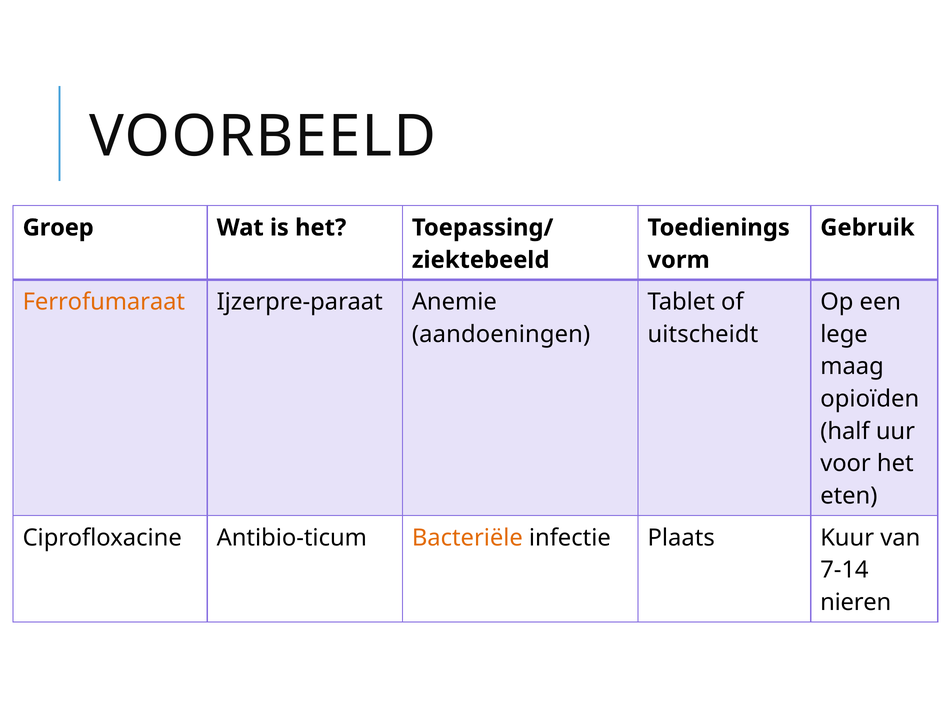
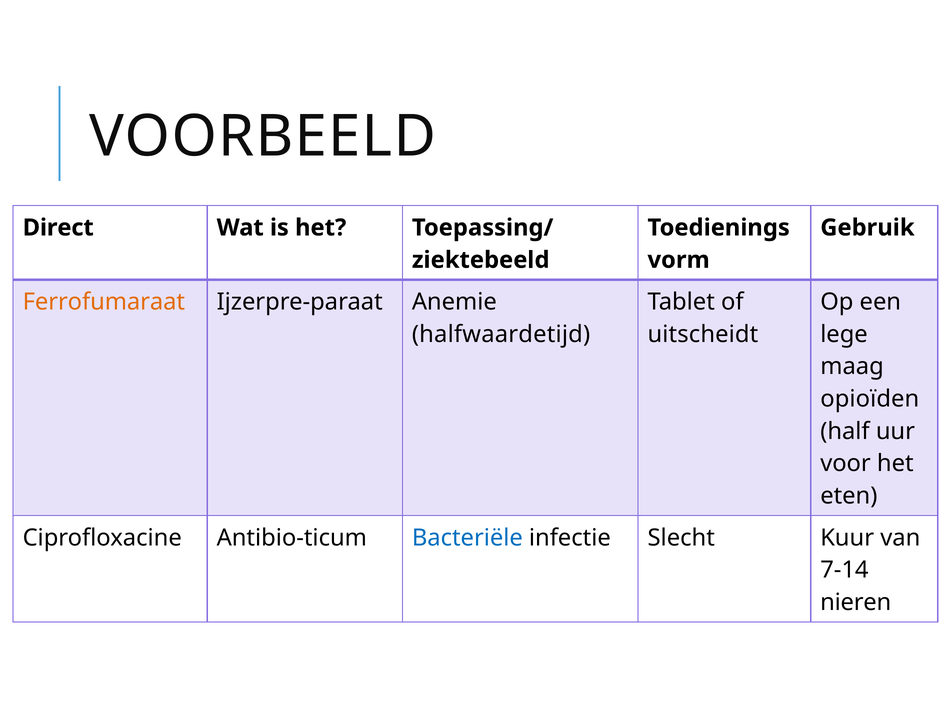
Groep: Groep -> Direct
aandoeningen: aandoeningen -> halfwaardetijd
Bacteriële colour: orange -> blue
Plaats: Plaats -> Slecht
